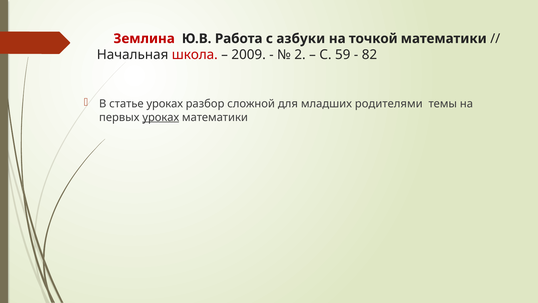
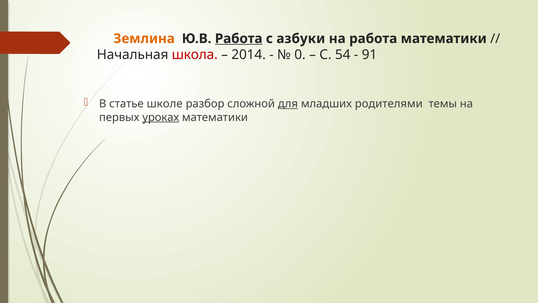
Землина colour: red -> orange
Работа at (239, 39) underline: none -> present
на точкой: точкой -> работа
2009: 2009 -> 2014
2: 2 -> 0
59: 59 -> 54
82: 82 -> 91
статье уроках: уроках -> школе
для underline: none -> present
